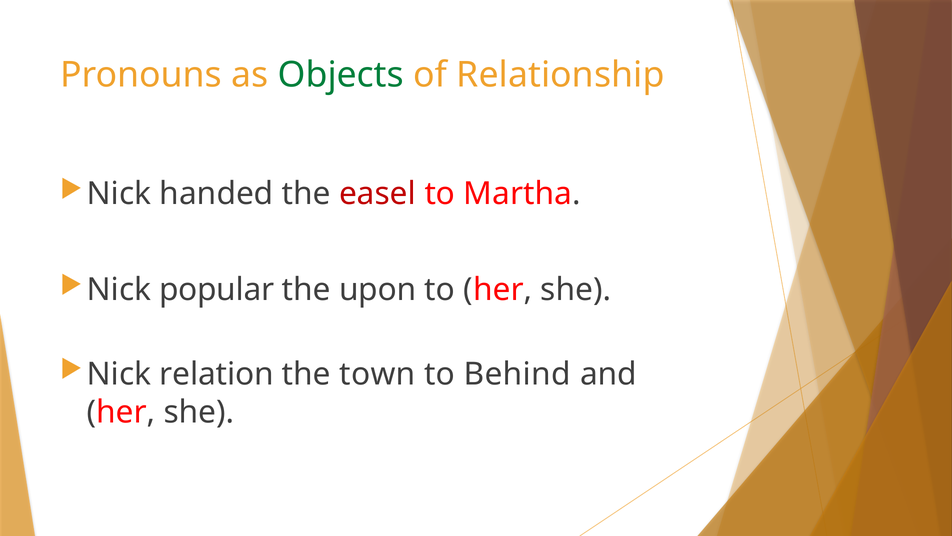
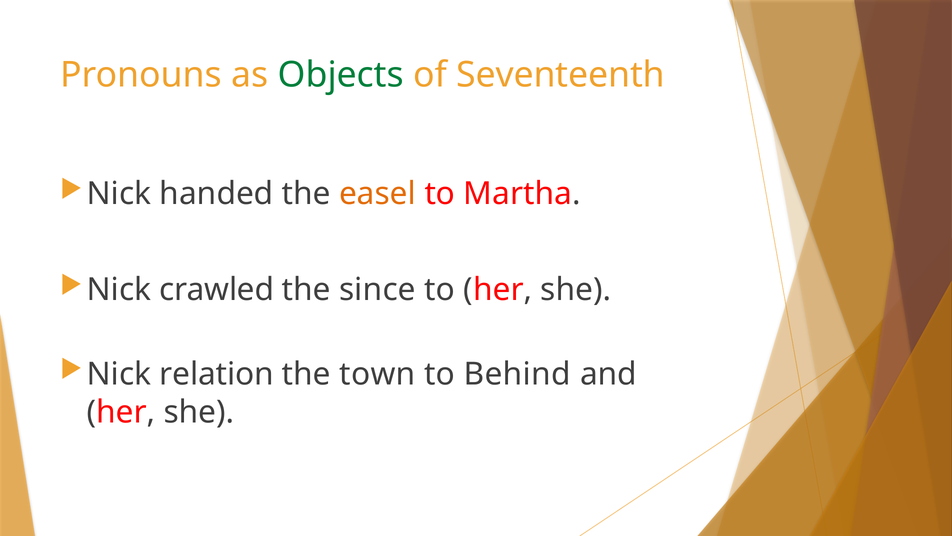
Relationship: Relationship -> Seventeenth
easel colour: red -> orange
popular: popular -> crawled
upon: upon -> since
